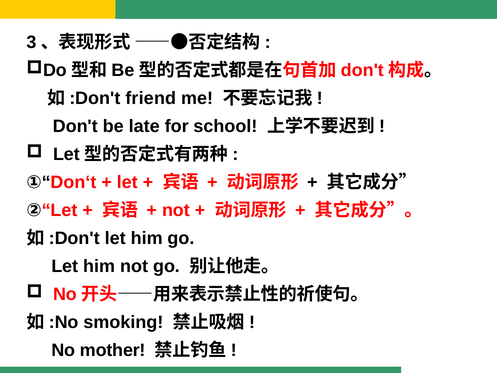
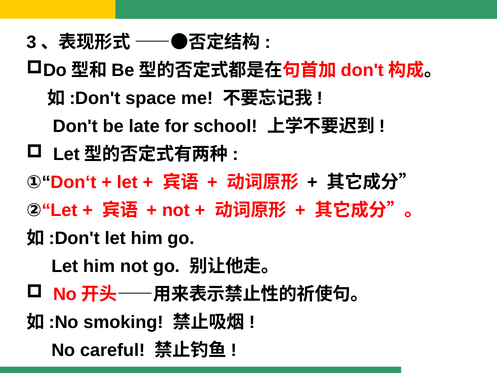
friend: friend -> space
mother: mother -> careful
